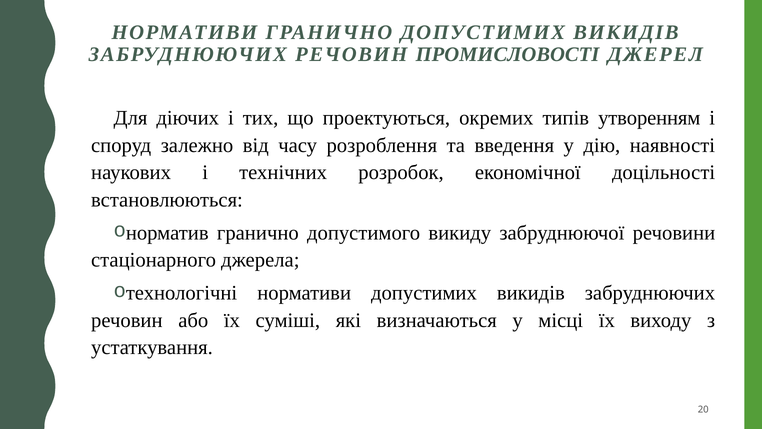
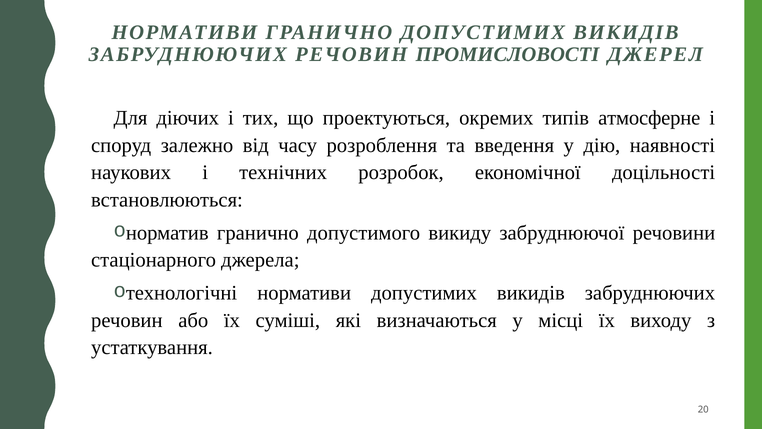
утворенням: утворенням -> aтмоcферне
